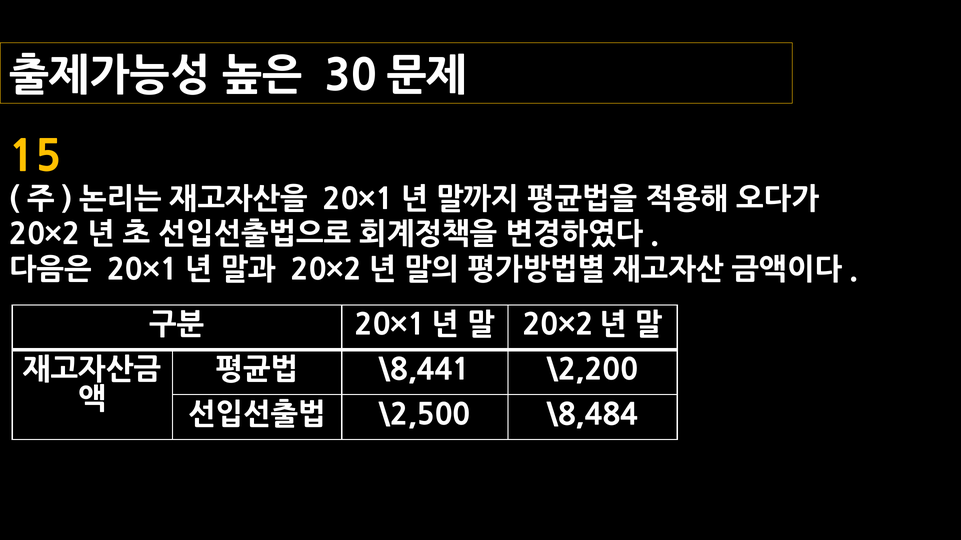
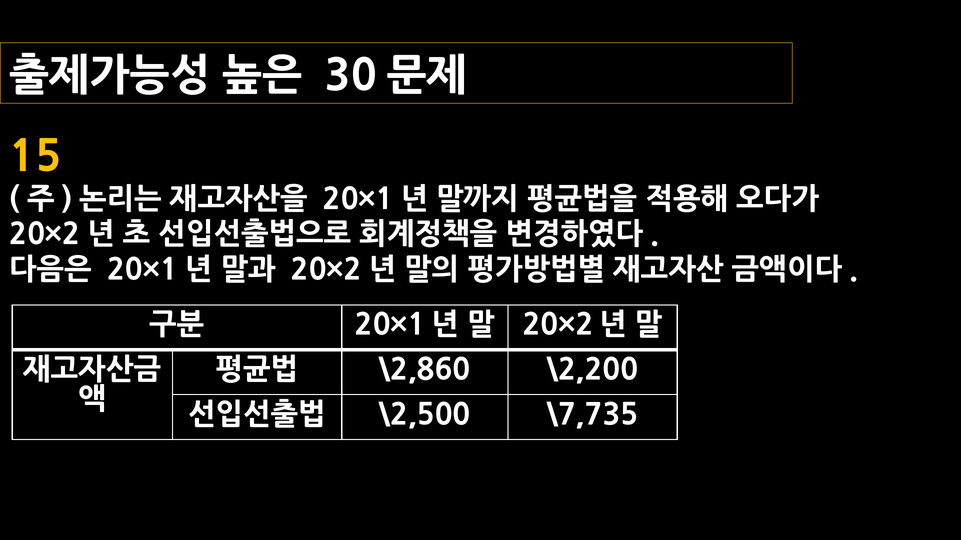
\8,441: \8,441 -> \2,860
\8,484: \8,484 -> \7,735
